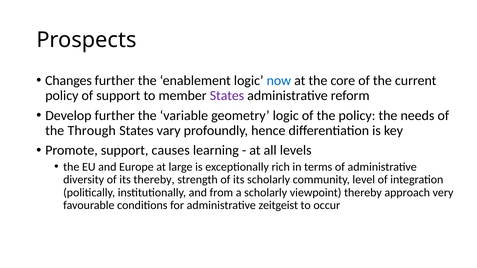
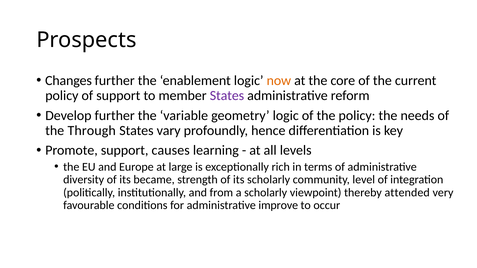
now colour: blue -> orange
its thereby: thereby -> became
approach: approach -> attended
zeitgeist: zeitgeist -> improve
